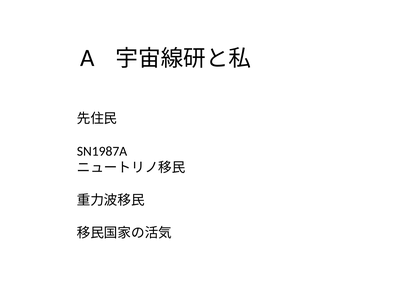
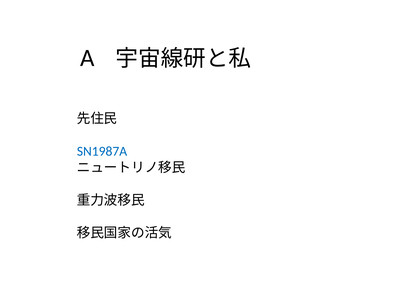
SN1987A colour: black -> blue
